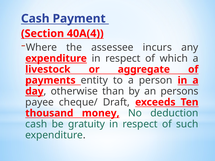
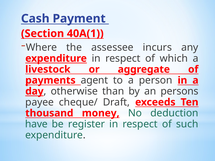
40A(4: 40A(4 -> 40A(1
entity: entity -> agent
cash at (36, 124): cash -> have
gratuity: gratuity -> register
